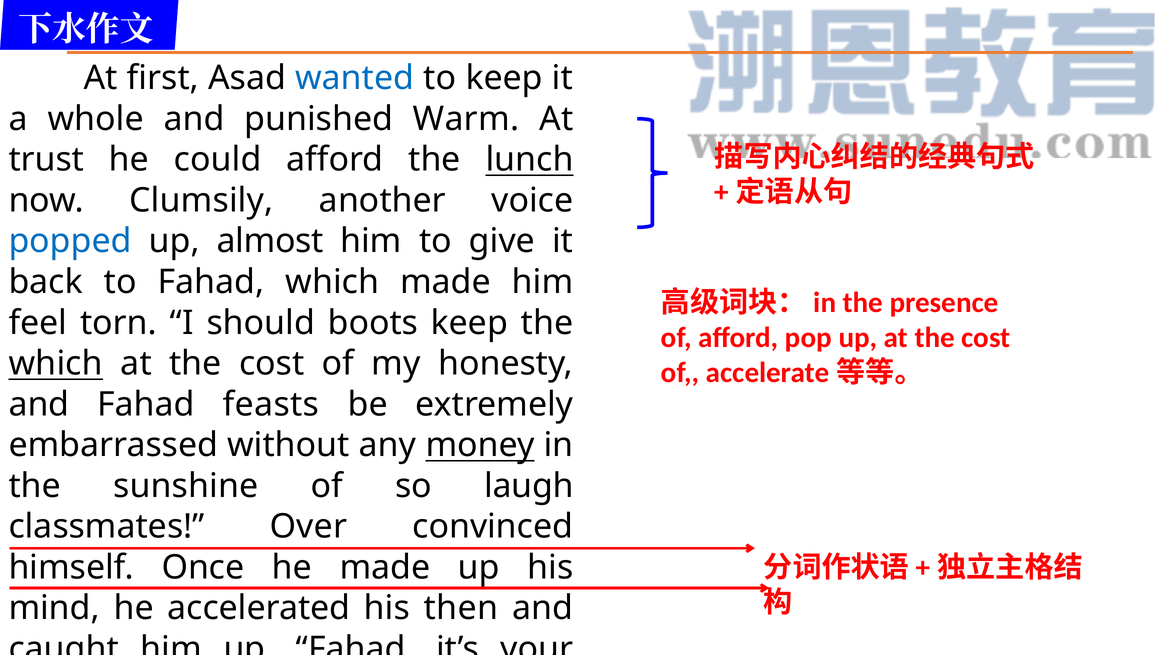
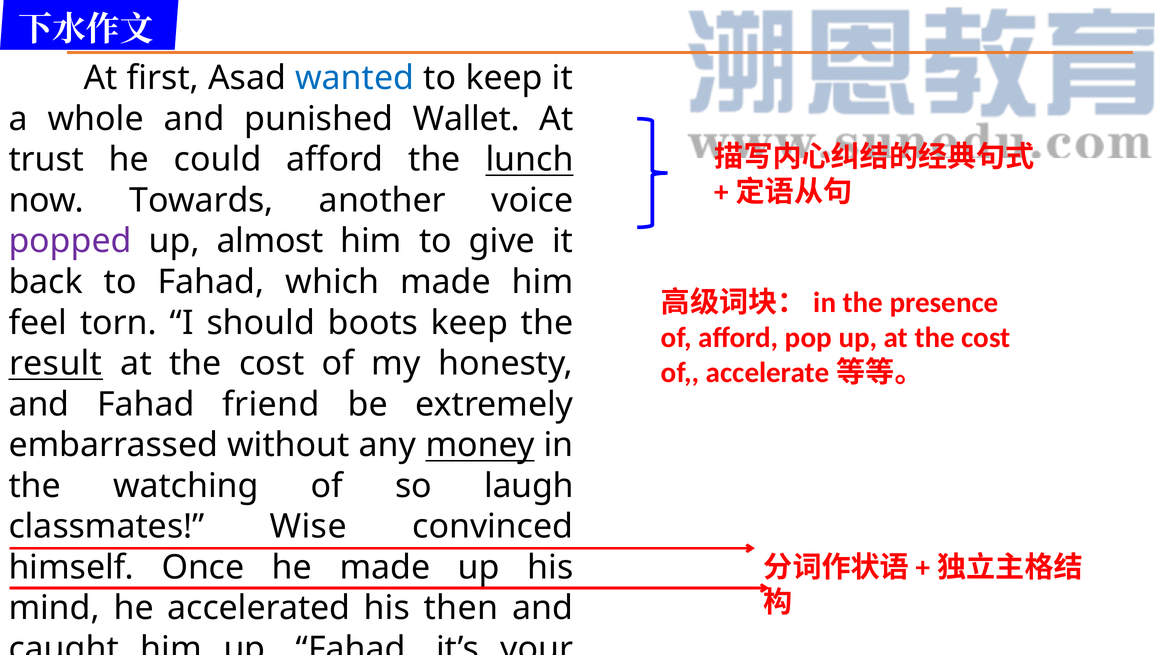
punished Warm: Warm -> Wallet
Clumsily: Clumsily -> Towards
popped colour: blue -> purple
which at (56, 363): which -> result
feasts: feasts -> friend
sunshine: sunshine -> watching
classmates Over: Over -> Wise
